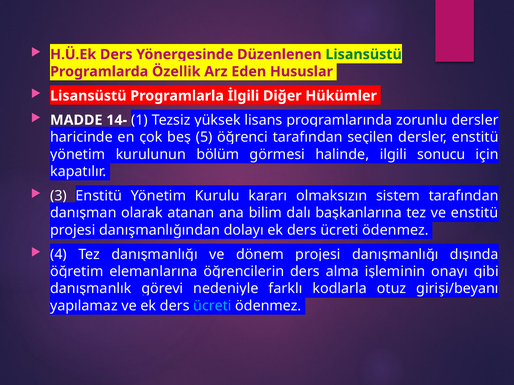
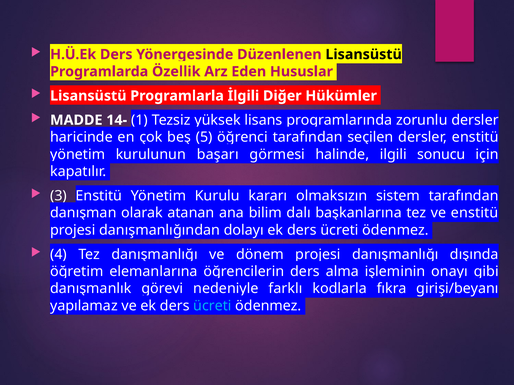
Lisansüstü at (364, 54) colour: green -> black
bölüm: bölüm -> başarı
otuz: otuz -> fıkra
